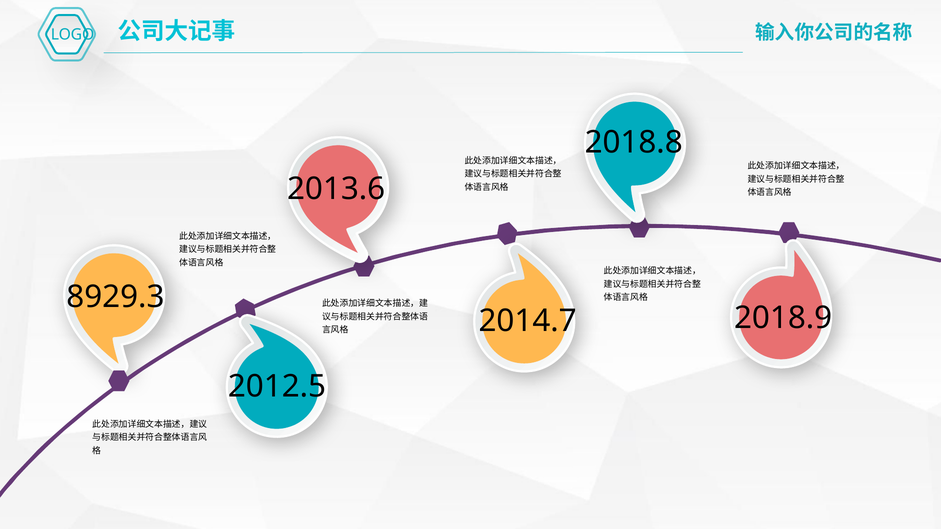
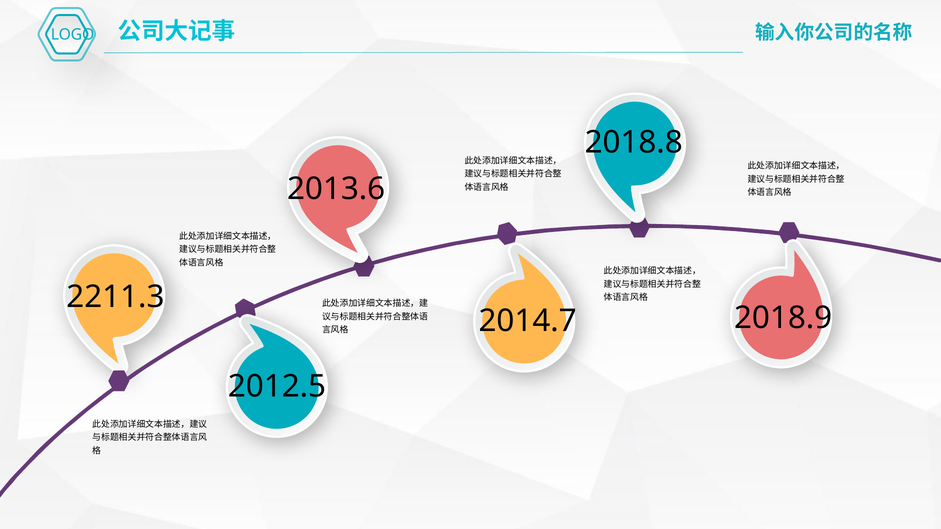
8929.3: 8929.3 -> 2211.3
